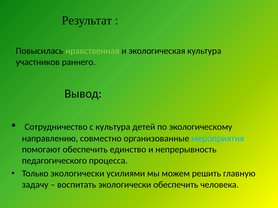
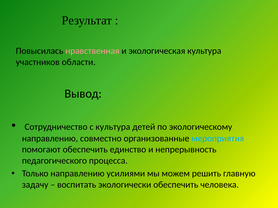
нравственная colour: light green -> pink
раннего: раннего -> области
Только экологически: экологически -> направлению
